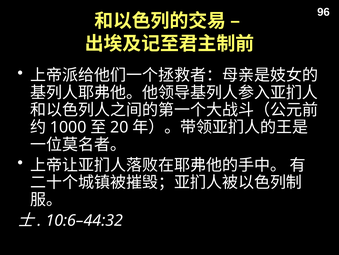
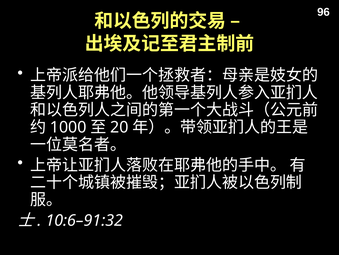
10:6–44:32: 10:6–44:32 -> 10:6–91:32
